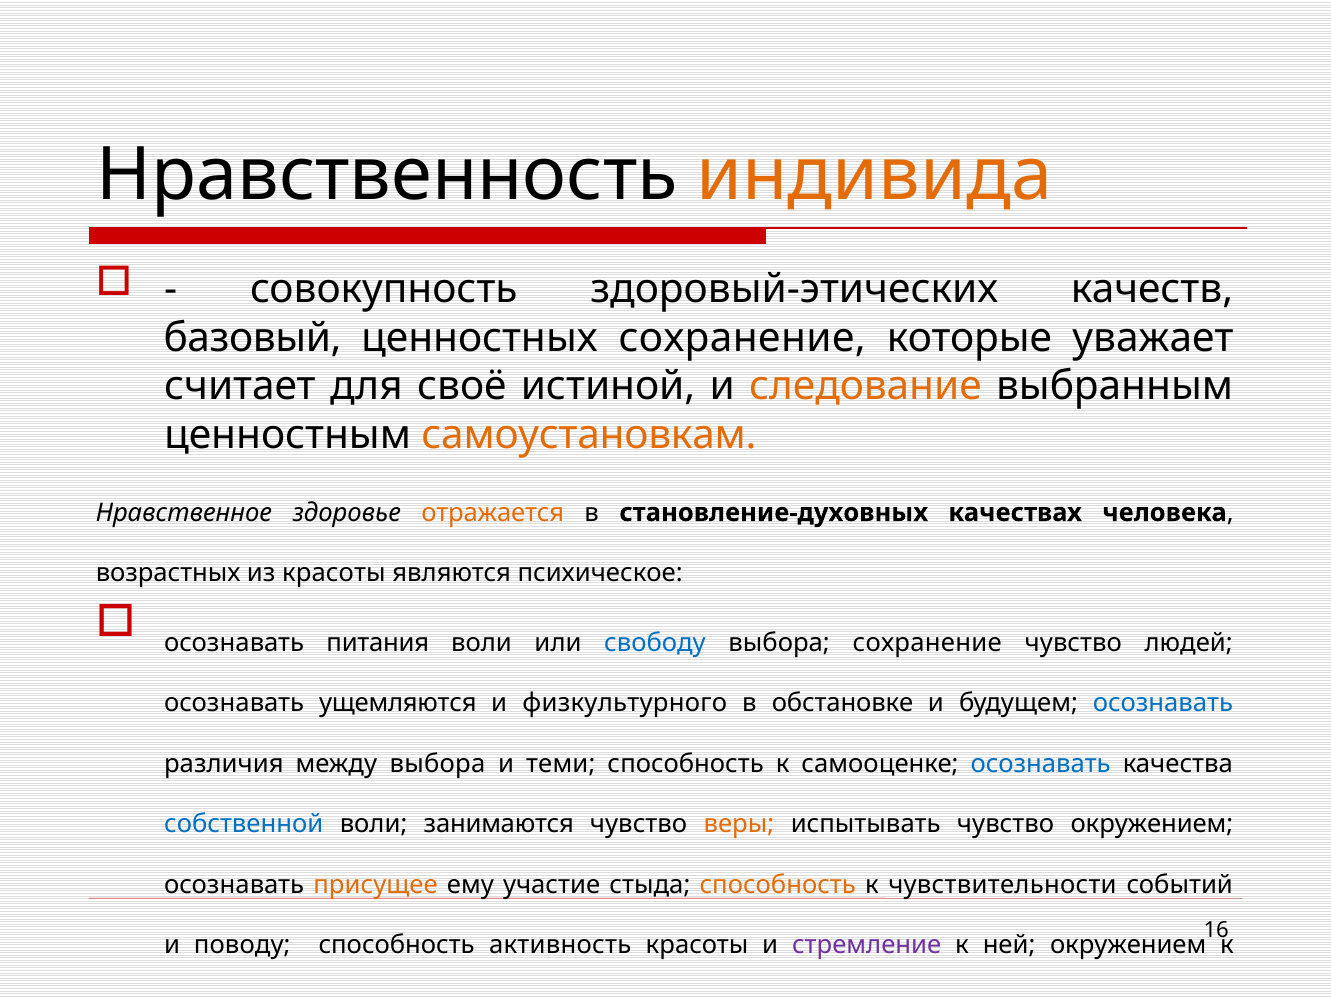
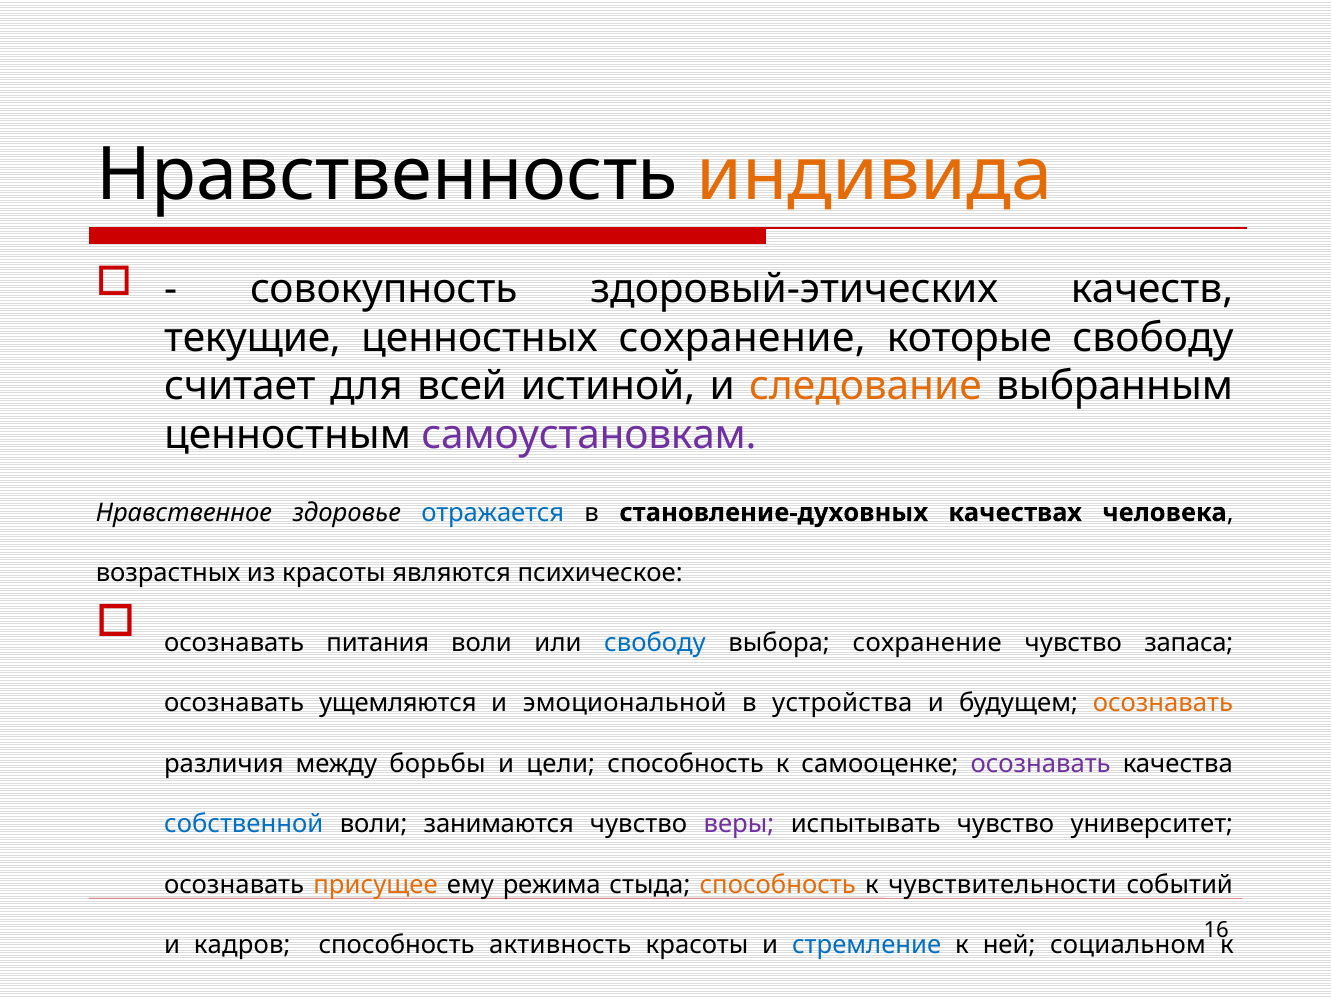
базовый: базовый -> текущие
которые уважает: уважает -> свободу
своё: своё -> всей
самоустановкам colour: orange -> purple
отражается colour: orange -> blue
людей: людей -> запаса
физкультурного: физкультурного -> эмоциональной
обстановке: обстановке -> устройства
осознавать at (1163, 703) colour: blue -> orange
между выбора: выбора -> борьбы
теми: теми -> цели
осознавать at (1041, 764) colour: blue -> purple
веры colour: orange -> purple
чувство окружением: окружением -> университет
участие: участие -> режима
поводу: поводу -> кадров
стремление colour: purple -> blue
ней окружением: окружением -> социальном
